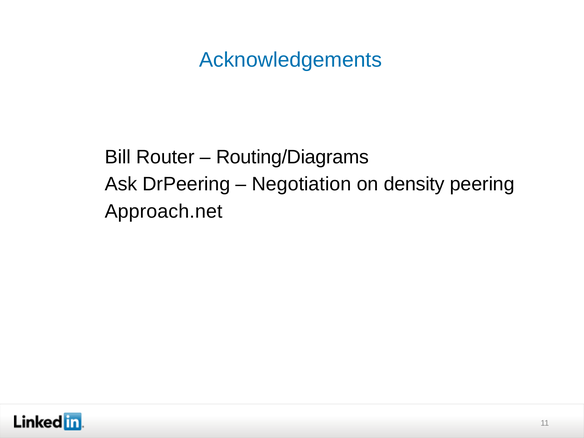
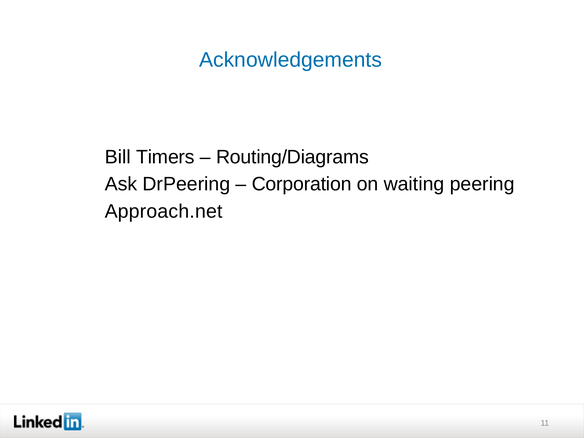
Router: Router -> Timers
Negotiation: Negotiation -> Corporation
density: density -> waiting
